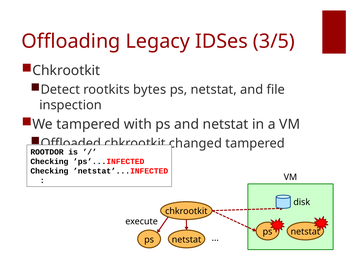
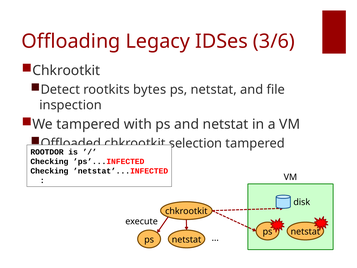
3/5: 3/5 -> 3/6
changed: changed -> selection
